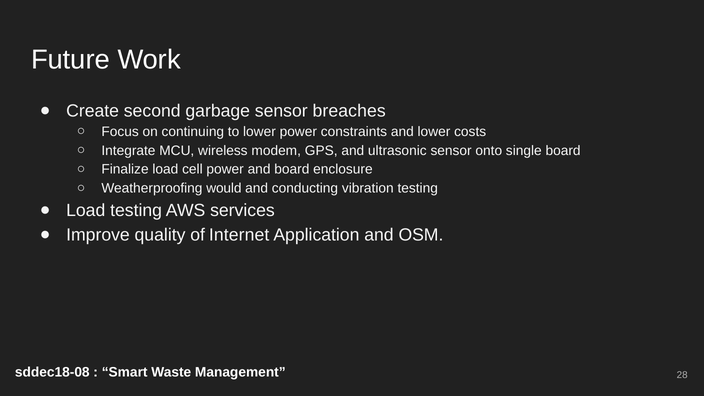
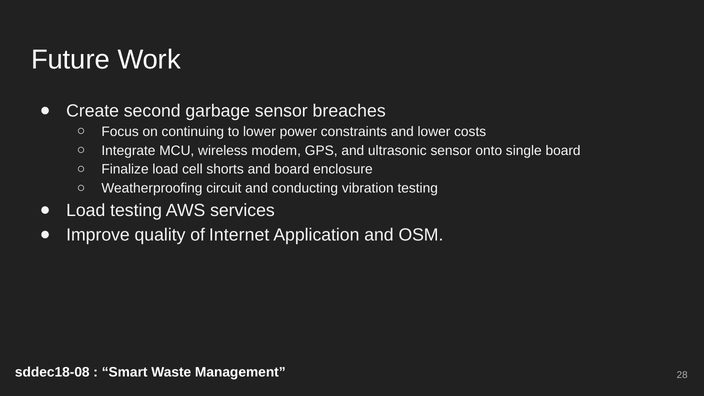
cell power: power -> shorts
would: would -> circuit
